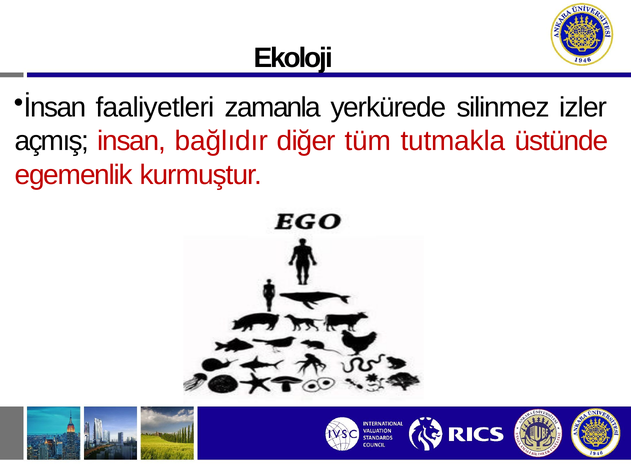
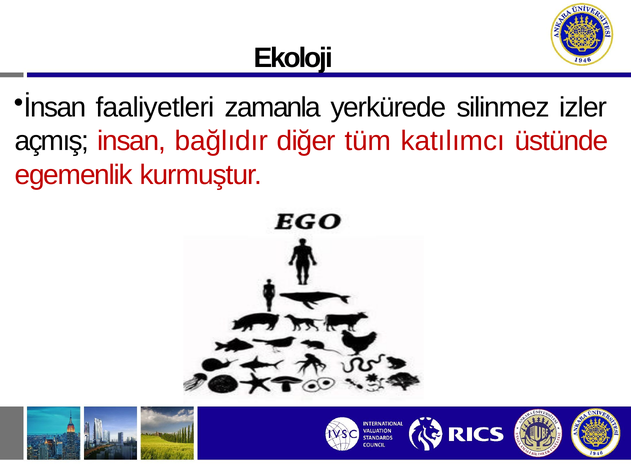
tutmakla: tutmakla -> katılımcı
